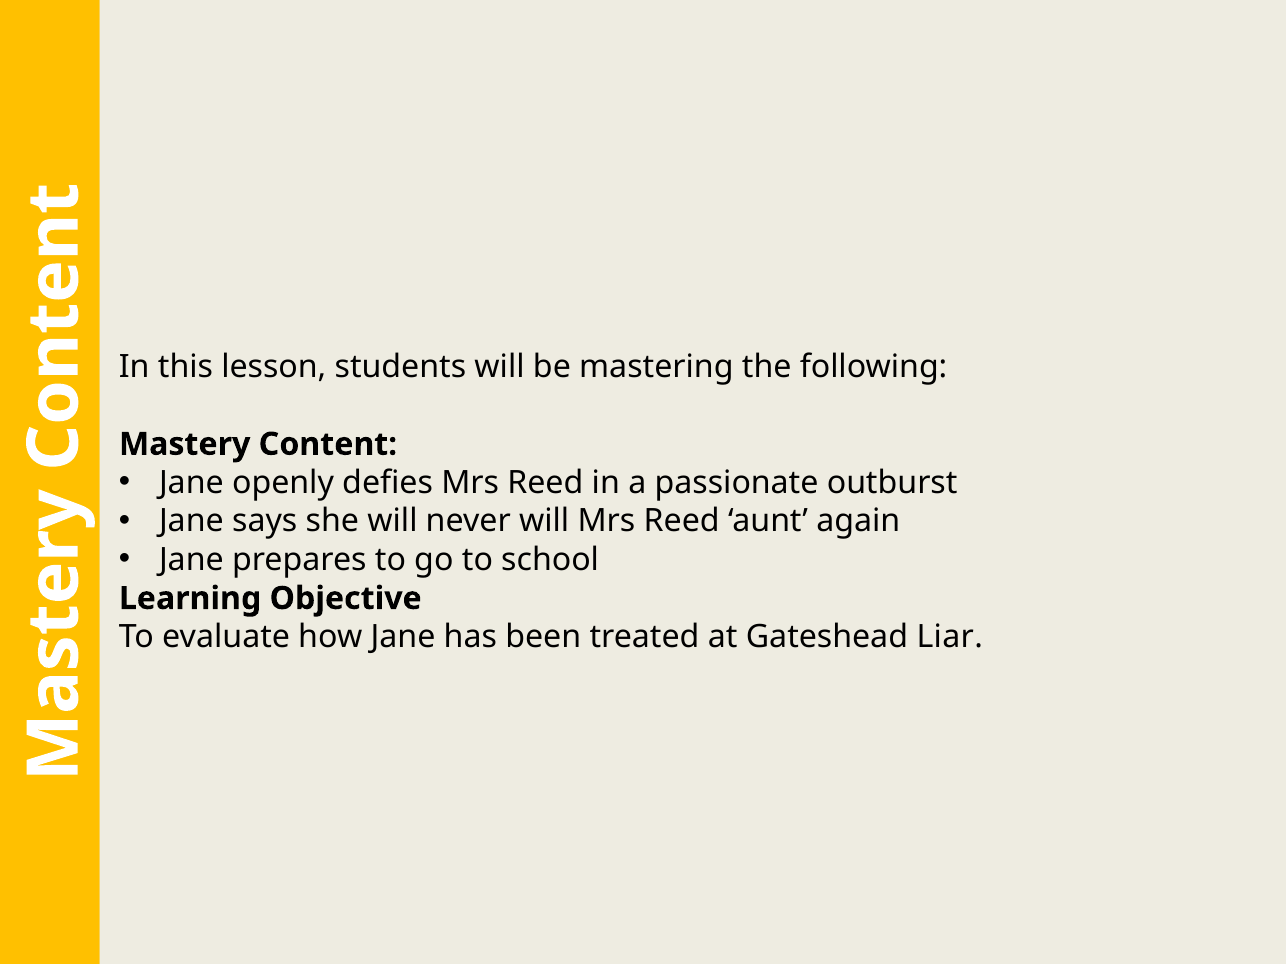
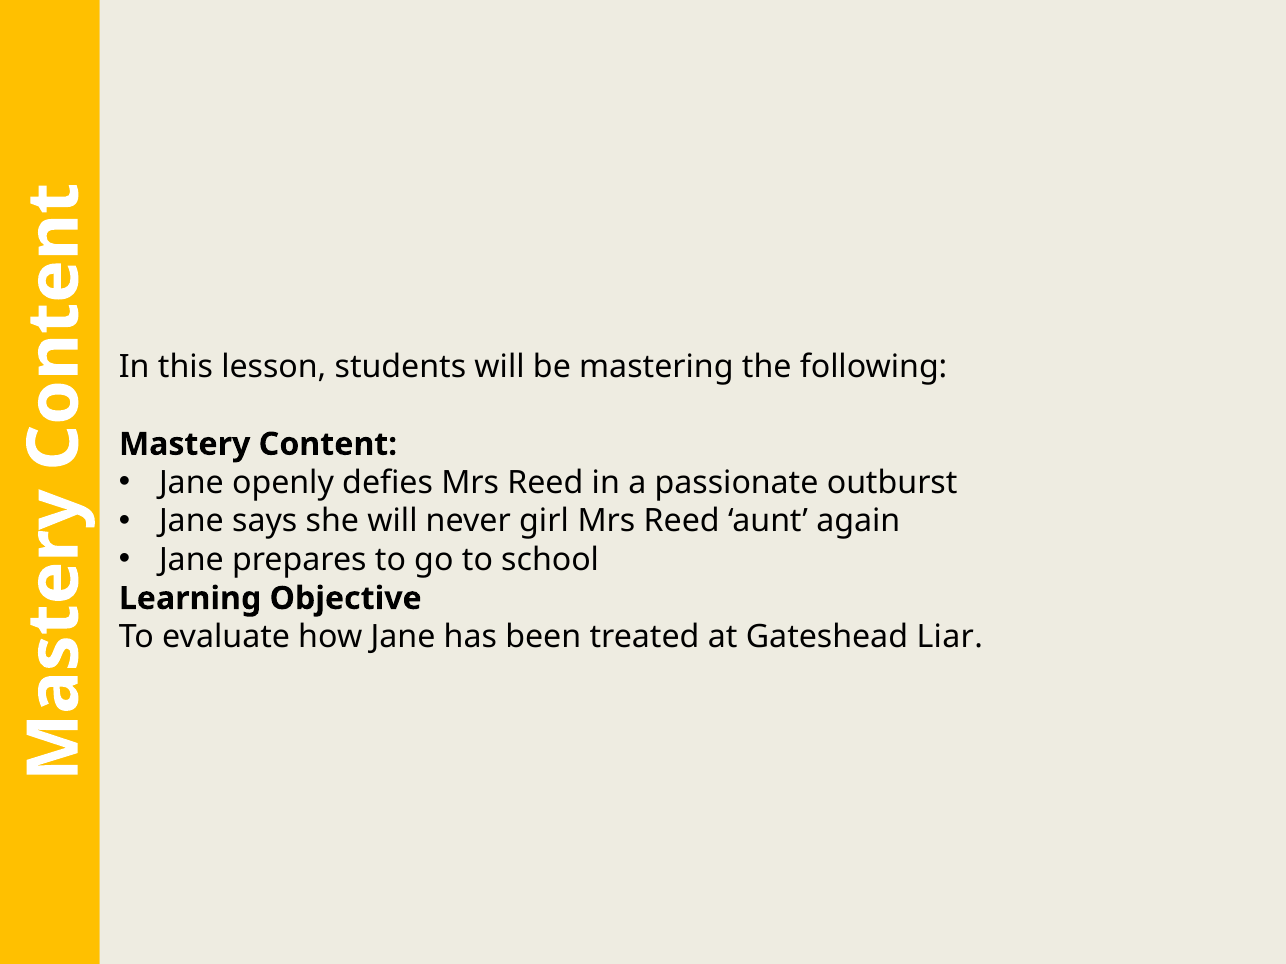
never will: will -> girl
